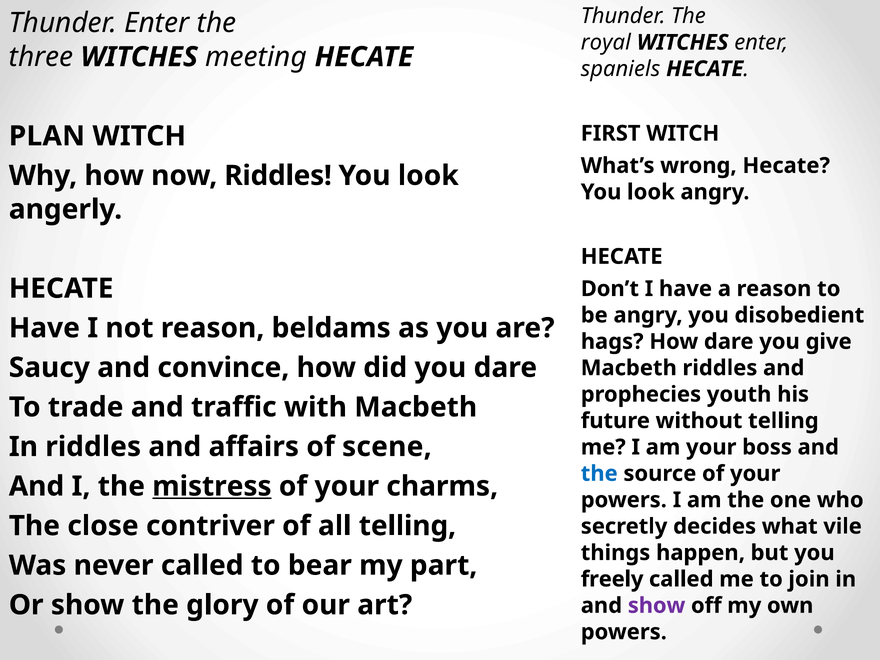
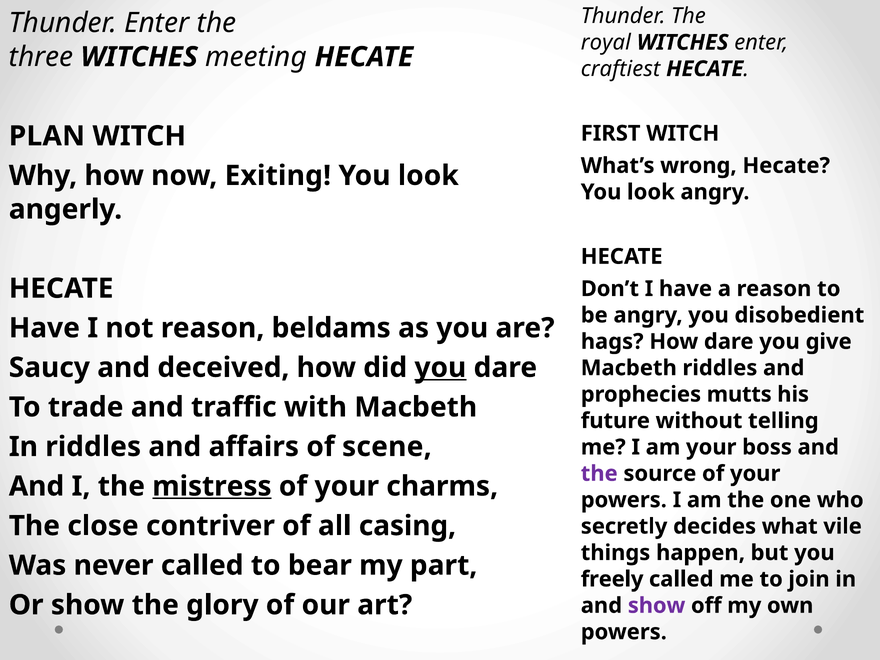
spaniels: spaniels -> craftiest
now Riddles: Riddles -> Exiting
convince: convince -> deceived
you at (440, 368) underline: none -> present
youth: youth -> mutts
the at (599, 474) colour: blue -> purple
all telling: telling -> casing
